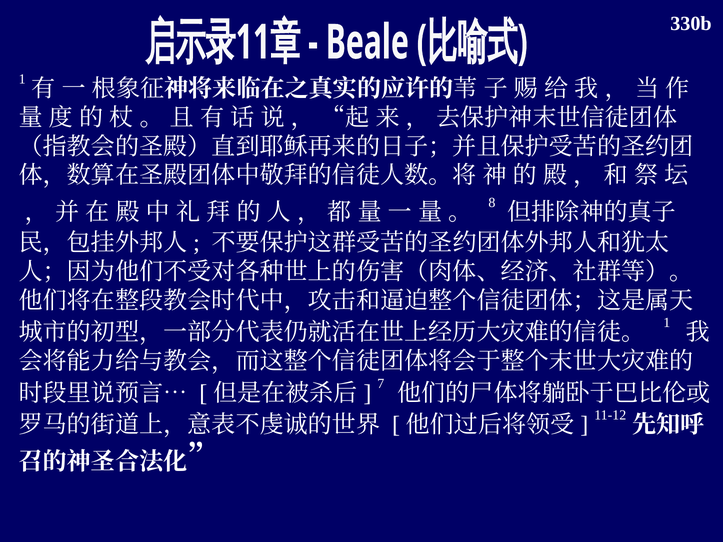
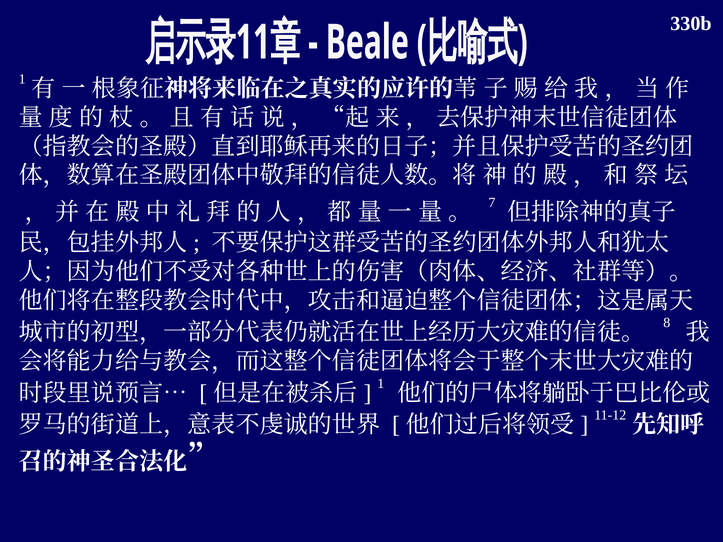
8: 8 -> 7
1 at (667, 323): 1 -> 8
7 at (381, 384): 7 -> 1
